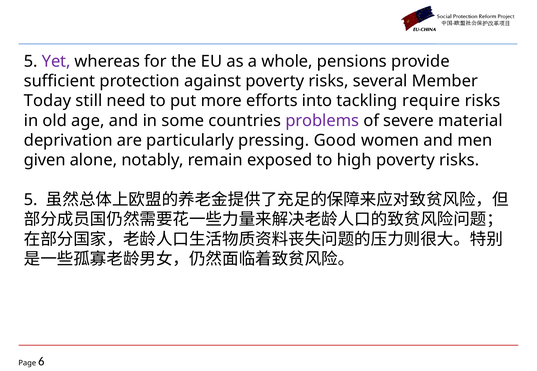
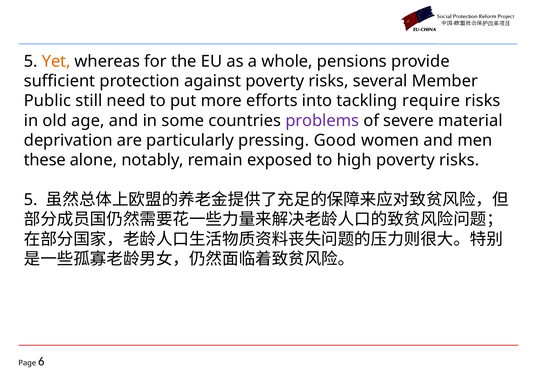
Yet colour: purple -> orange
Today: Today -> Public
given: given -> these
